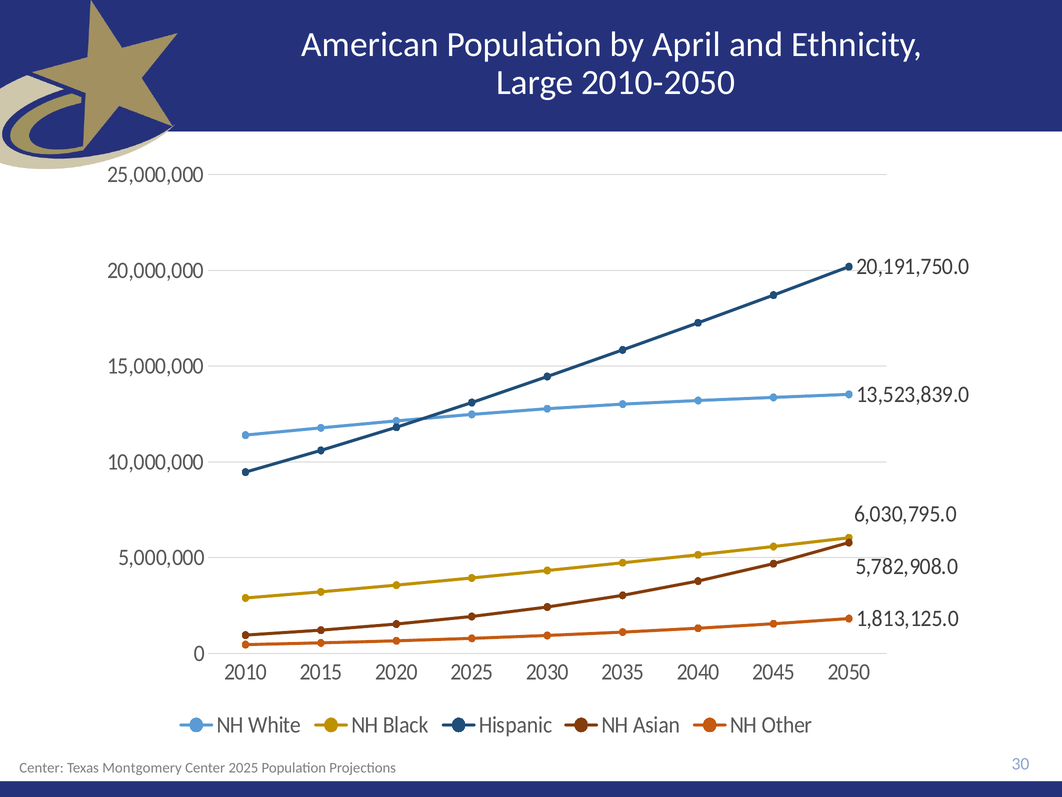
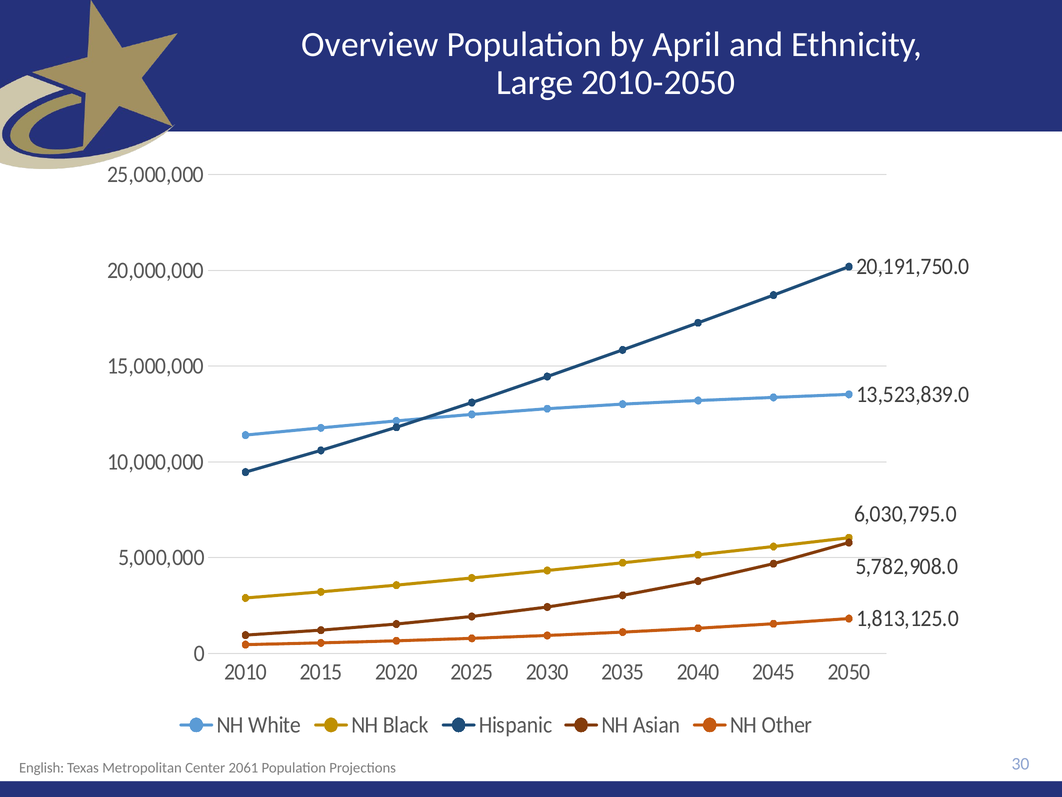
American: American -> Overview
Center at (41, 767): Center -> English
Montgomery: Montgomery -> Metropolitan
Center 2025: 2025 -> 2061
